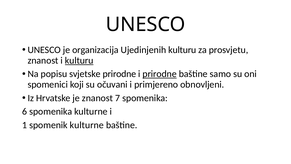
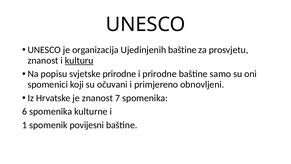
Ujedinjenih kulturu: kulturu -> baštine
prirodne at (160, 74) underline: present -> none
spomenik kulturne: kulturne -> povijesni
